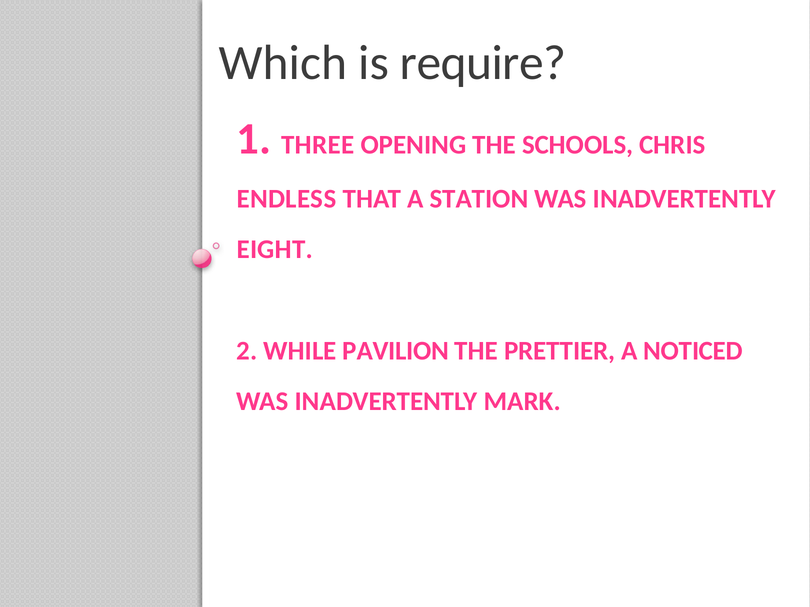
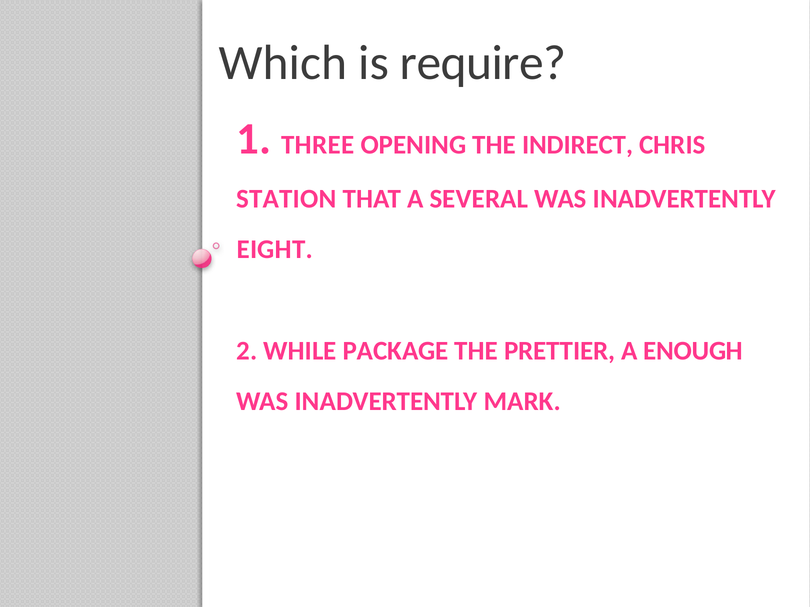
SCHOOLS: SCHOOLS -> INDIRECT
ENDLESS: ENDLESS -> STATION
STATION: STATION -> SEVERAL
PAVILION: PAVILION -> PACKAGE
NOTICED: NOTICED -> ENOUGH
